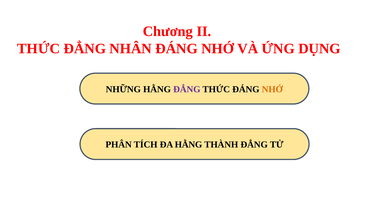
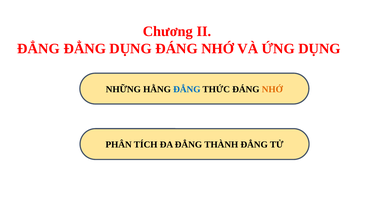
THỨC at (38, 49): THỨC -> ĐẲNG
ĐẲNG NHÂN: NHÂN -> DỤNG
ĐẲNG at (187, 89) colour: purple -> blue
ĐA HẰNG: HẰNG -> ĐẲNG
